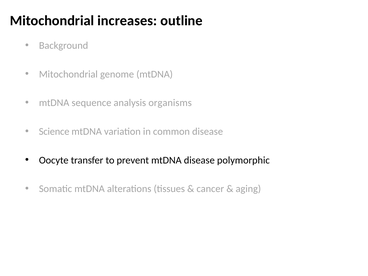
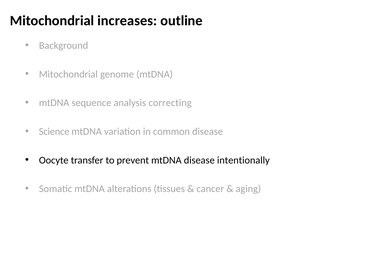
organisms: organisms -> correcting
polymorphic: polymorphic -> intentionally
